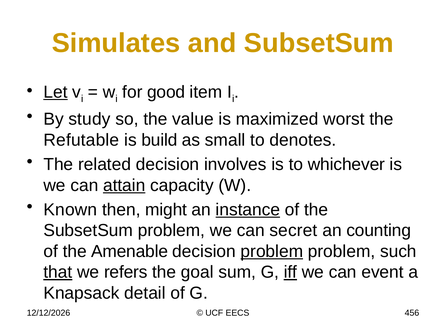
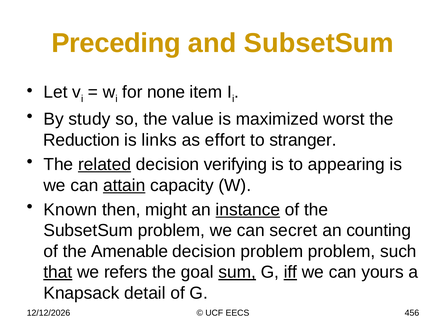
Simulates: Simulates -> Preceding
Let underline: present -> none
good: good -> none
Refutable: Refutable -> Reduction
build: build -> links
small: small -> effort
denotes: denotes -> stranger
related underline: none -> present
involves: involves -> verifying
whichever: whichever -> appearing
problem at (272, 251) underline: present -> none
sum underline: none -> present
event: event -> yours
